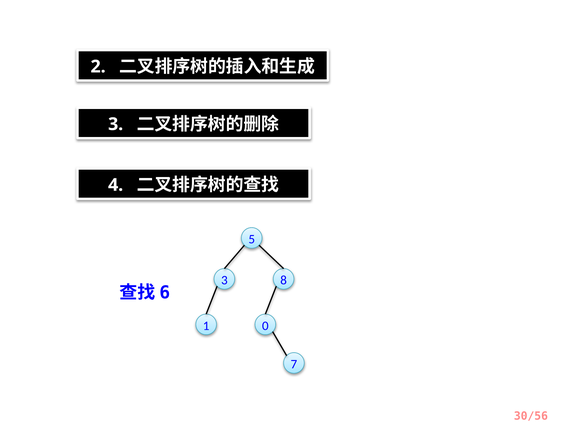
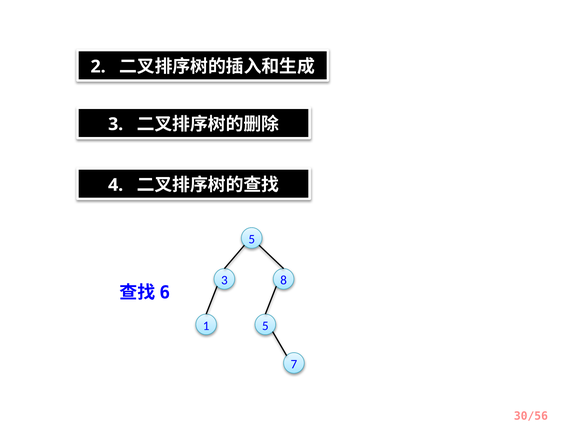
1 0: 0 -> 5
